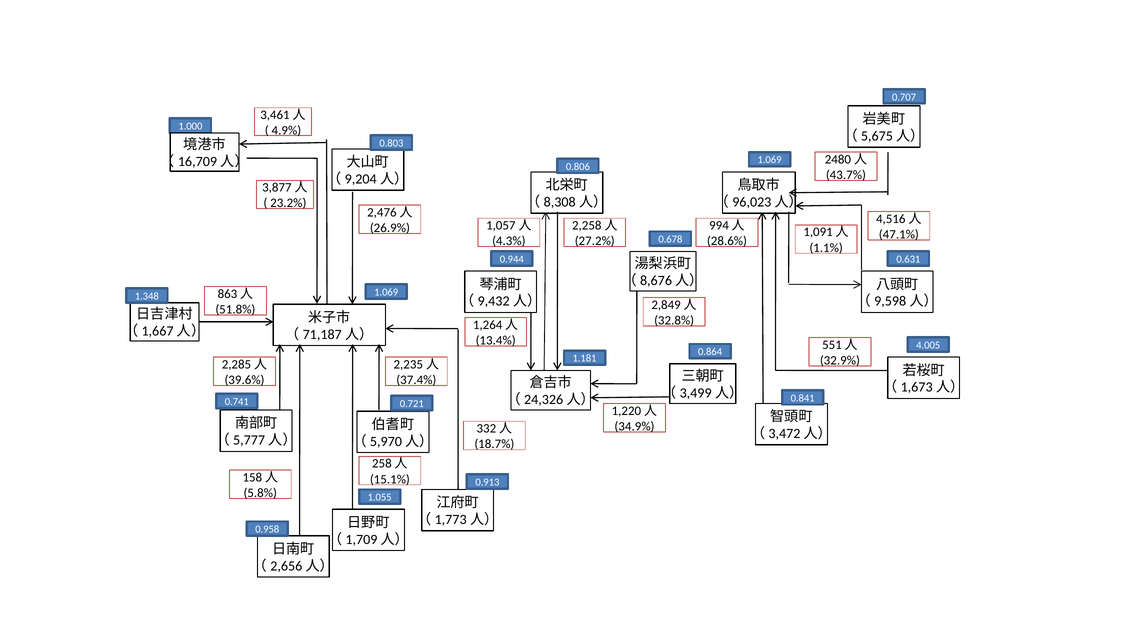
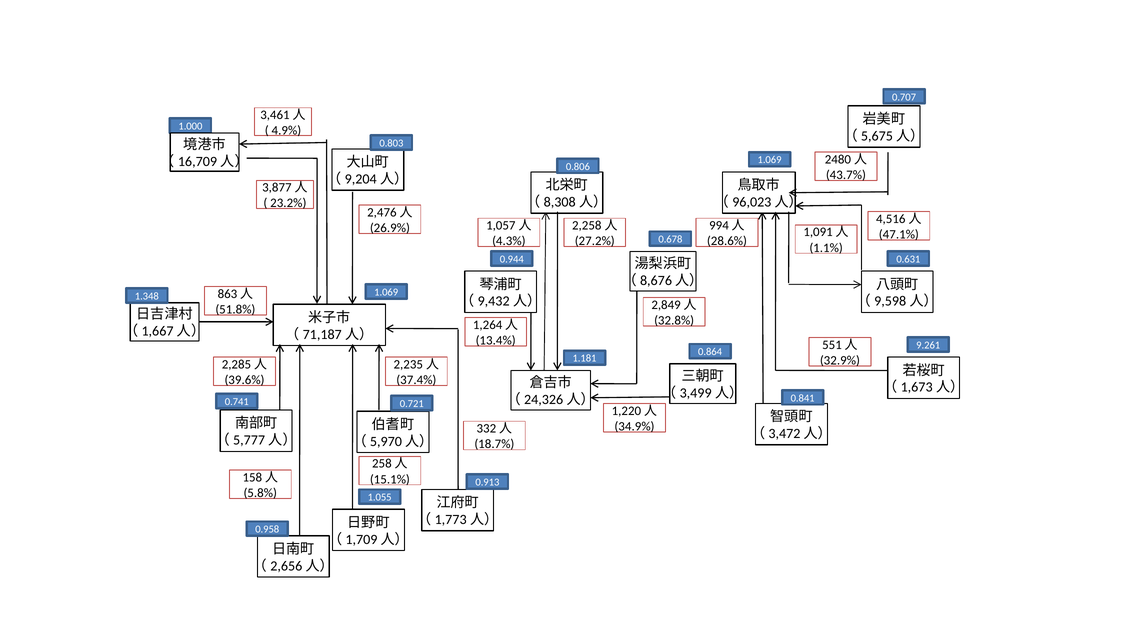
4.005: 4.005 -> 9.261
